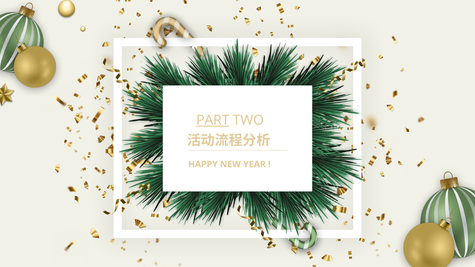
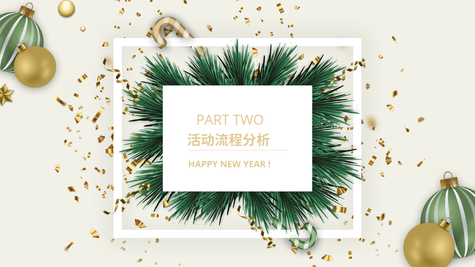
PART underline: present -> none
